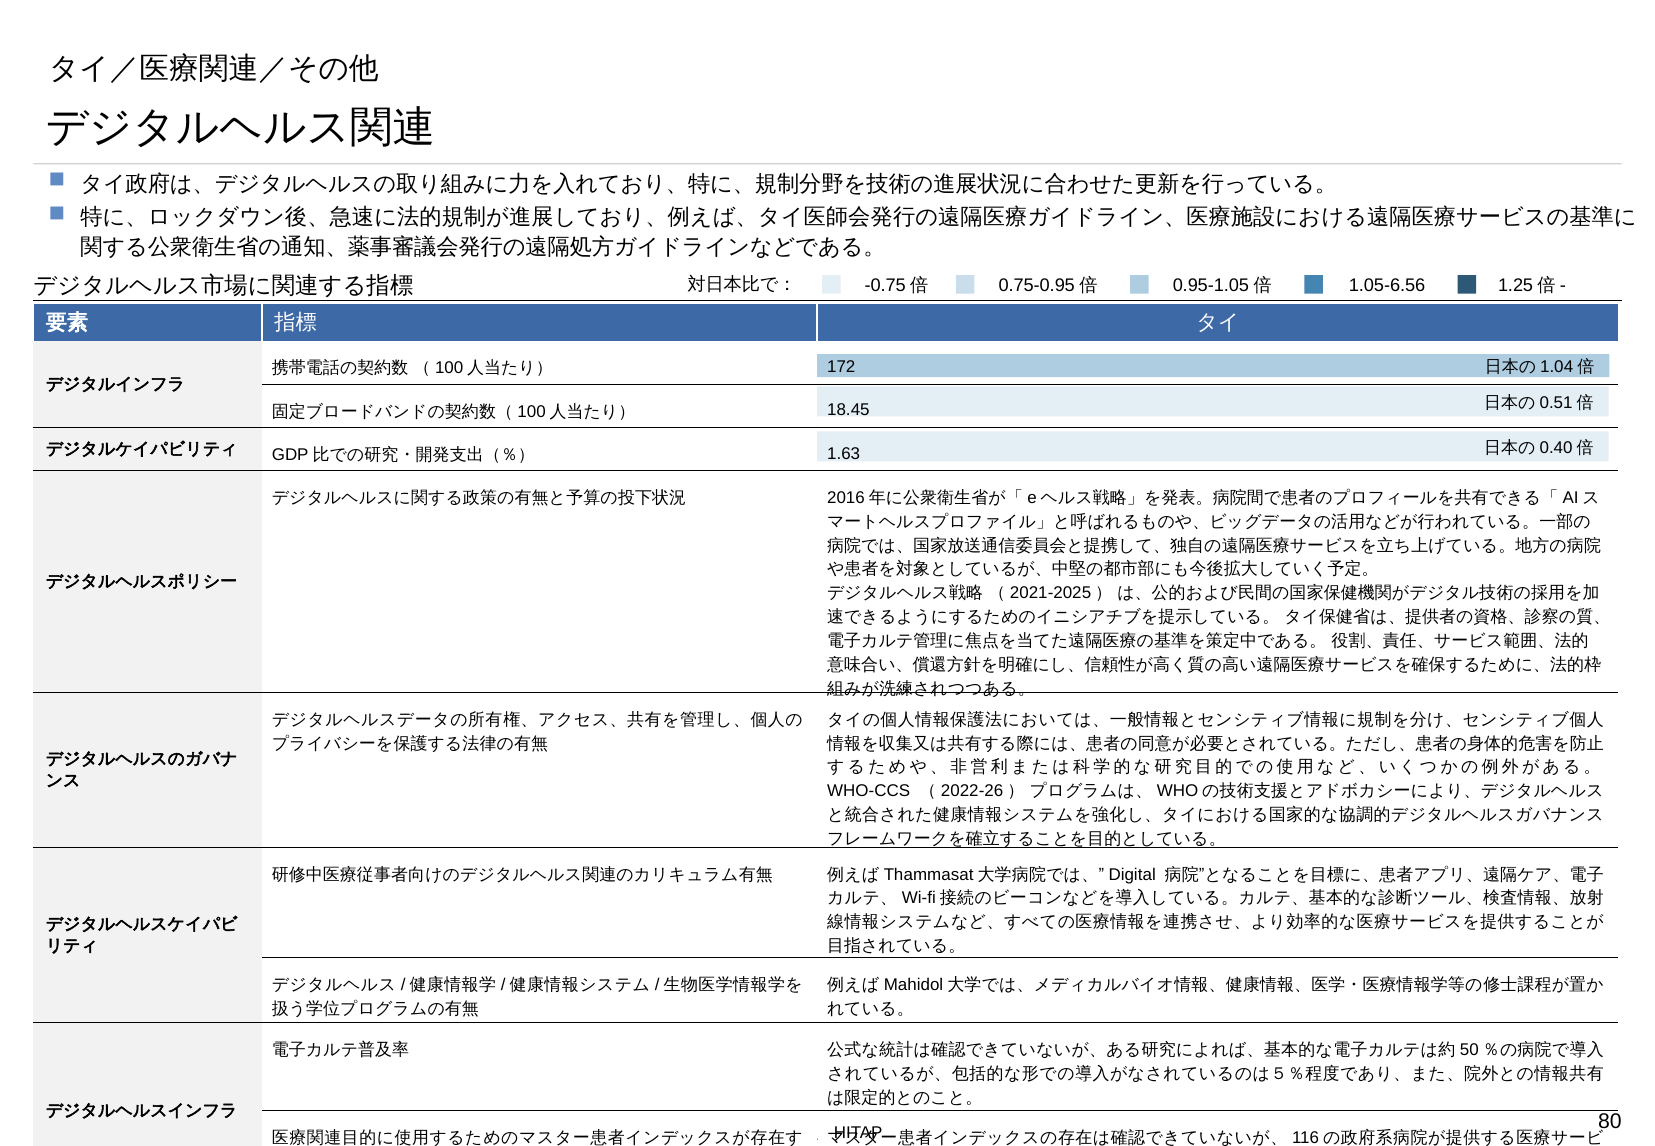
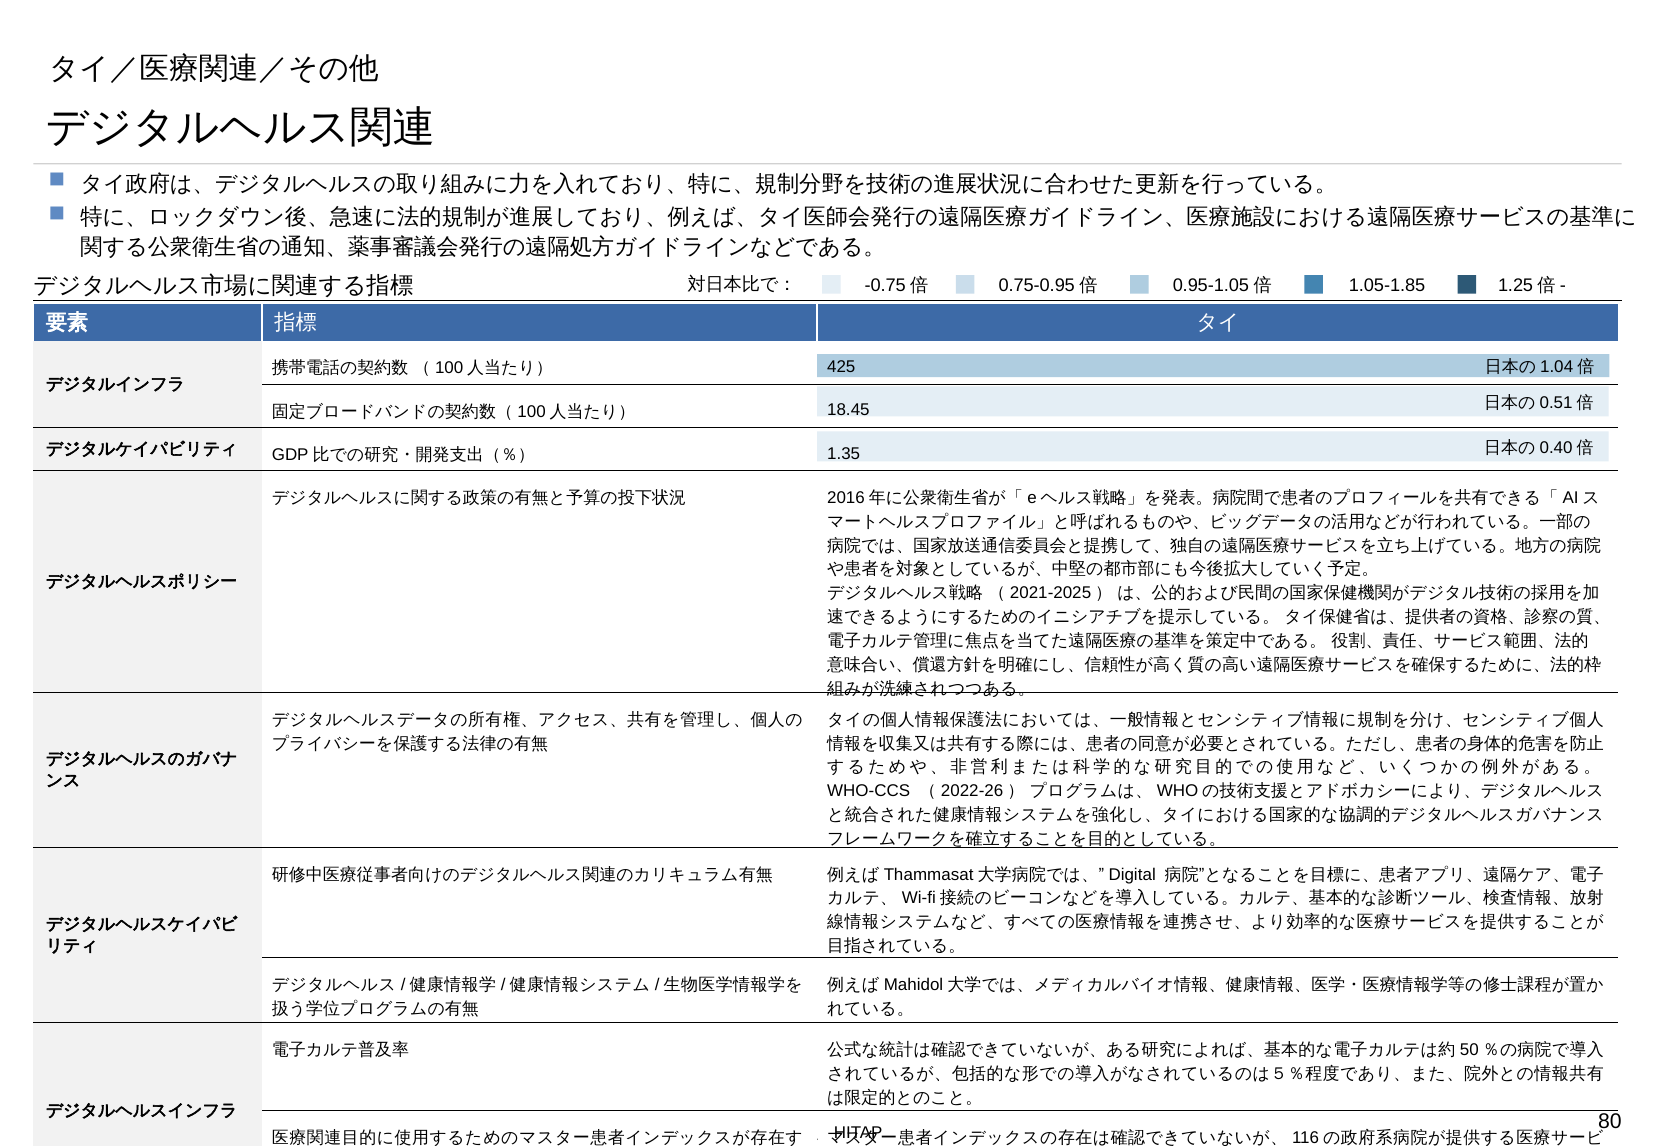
1.05-6.56: 1.05-6.56 -> 1.05-1.85
172: 172 -> 425
1.63: 1.63 -> 1.35
